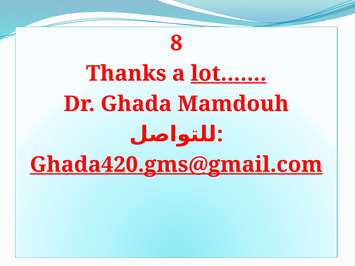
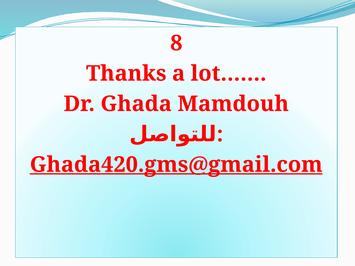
lot…… underline: present -> none
